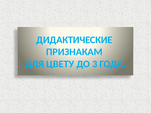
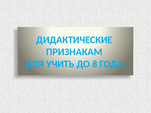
ЦВЕТУ: ЦВЕТУ -> УЧИТЬ
3: 3 -> 8
